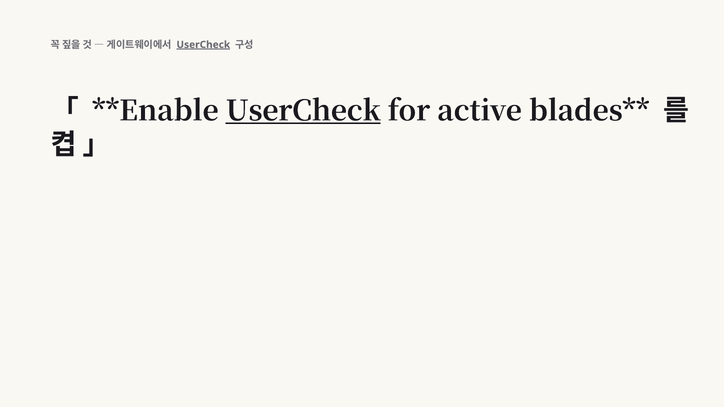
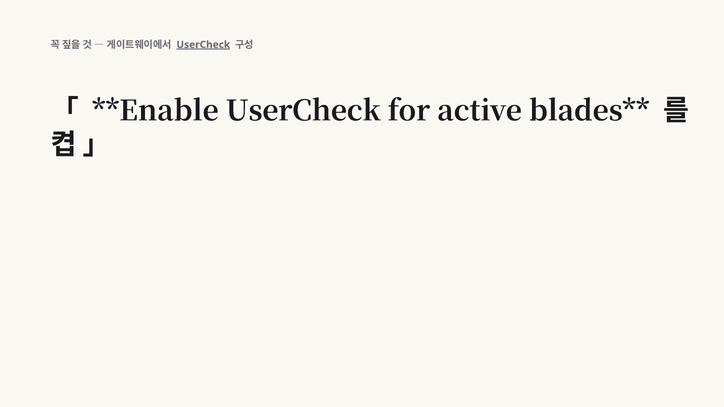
UserCheck at (303, 111) underline: present -> none
